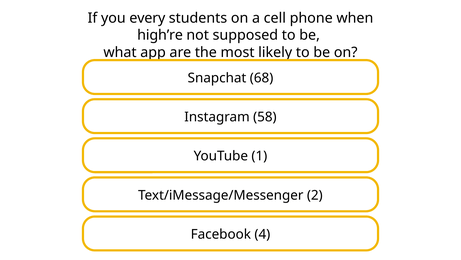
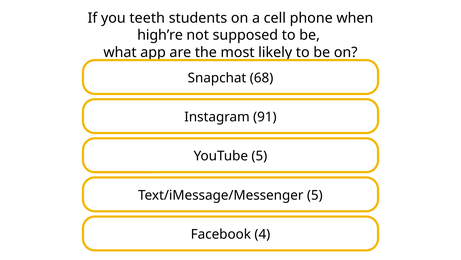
every: every -> teeth
58: 58 -> 91
YouTube 1: 1 -> 5
Text/iMessage/Messenger 2: 2 -> 5
